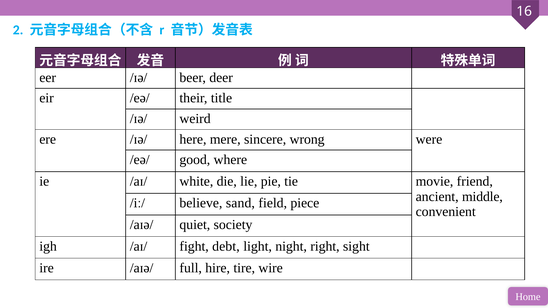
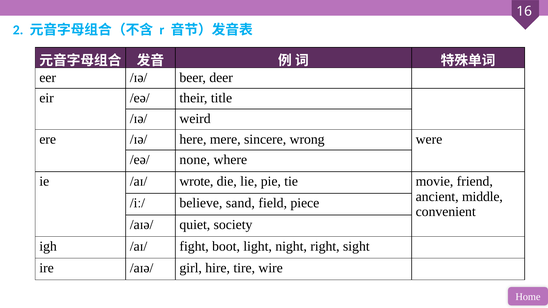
good: good -> none
white: white -> wrote
debt: debt -> boot
full: full -> girl
